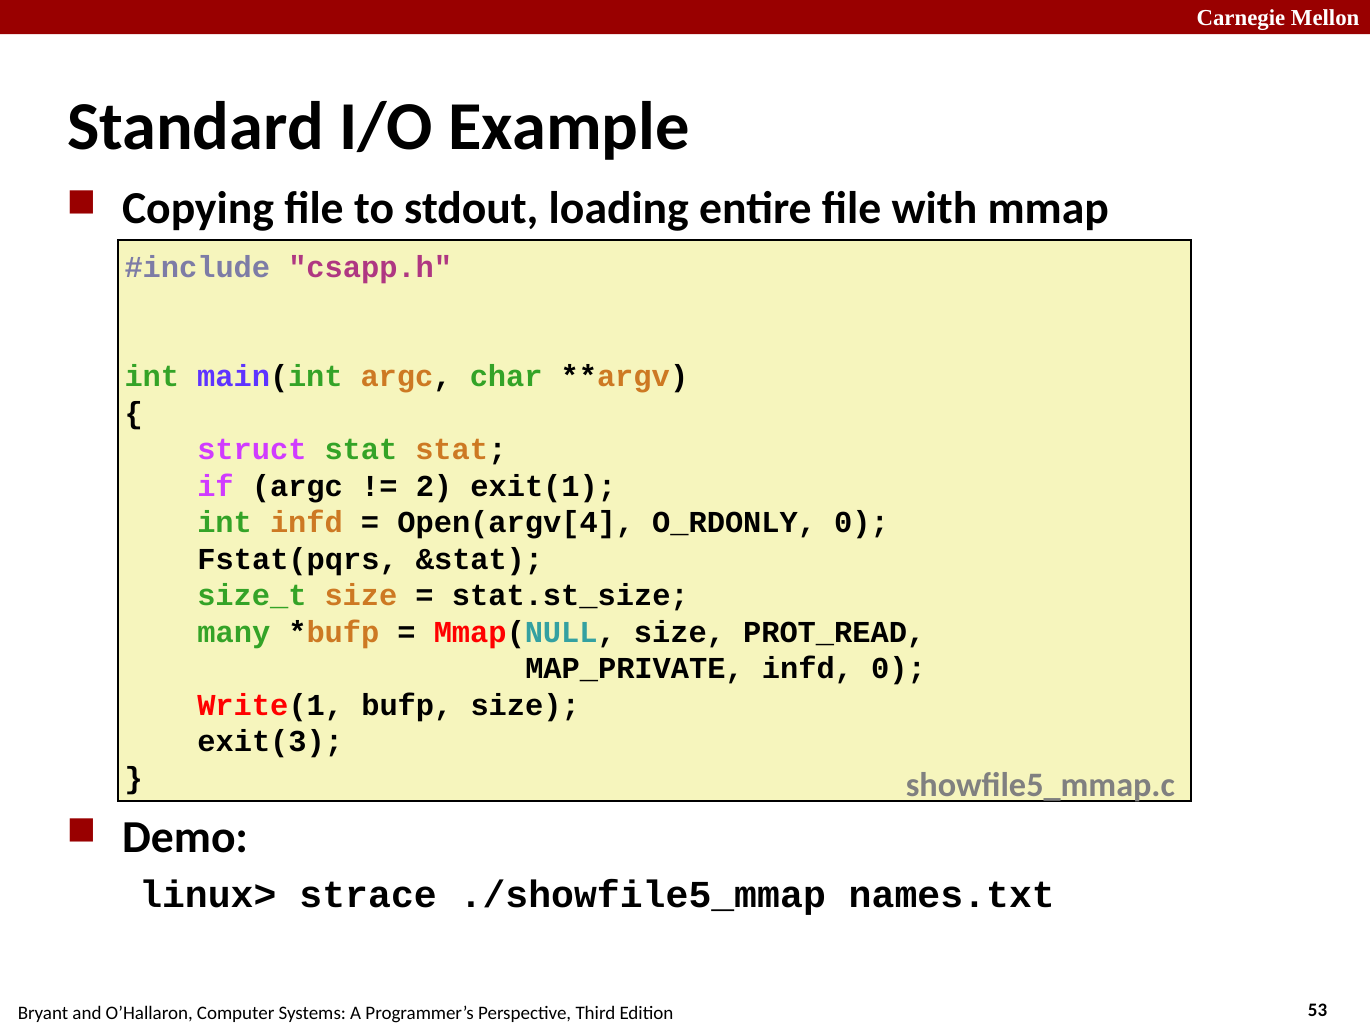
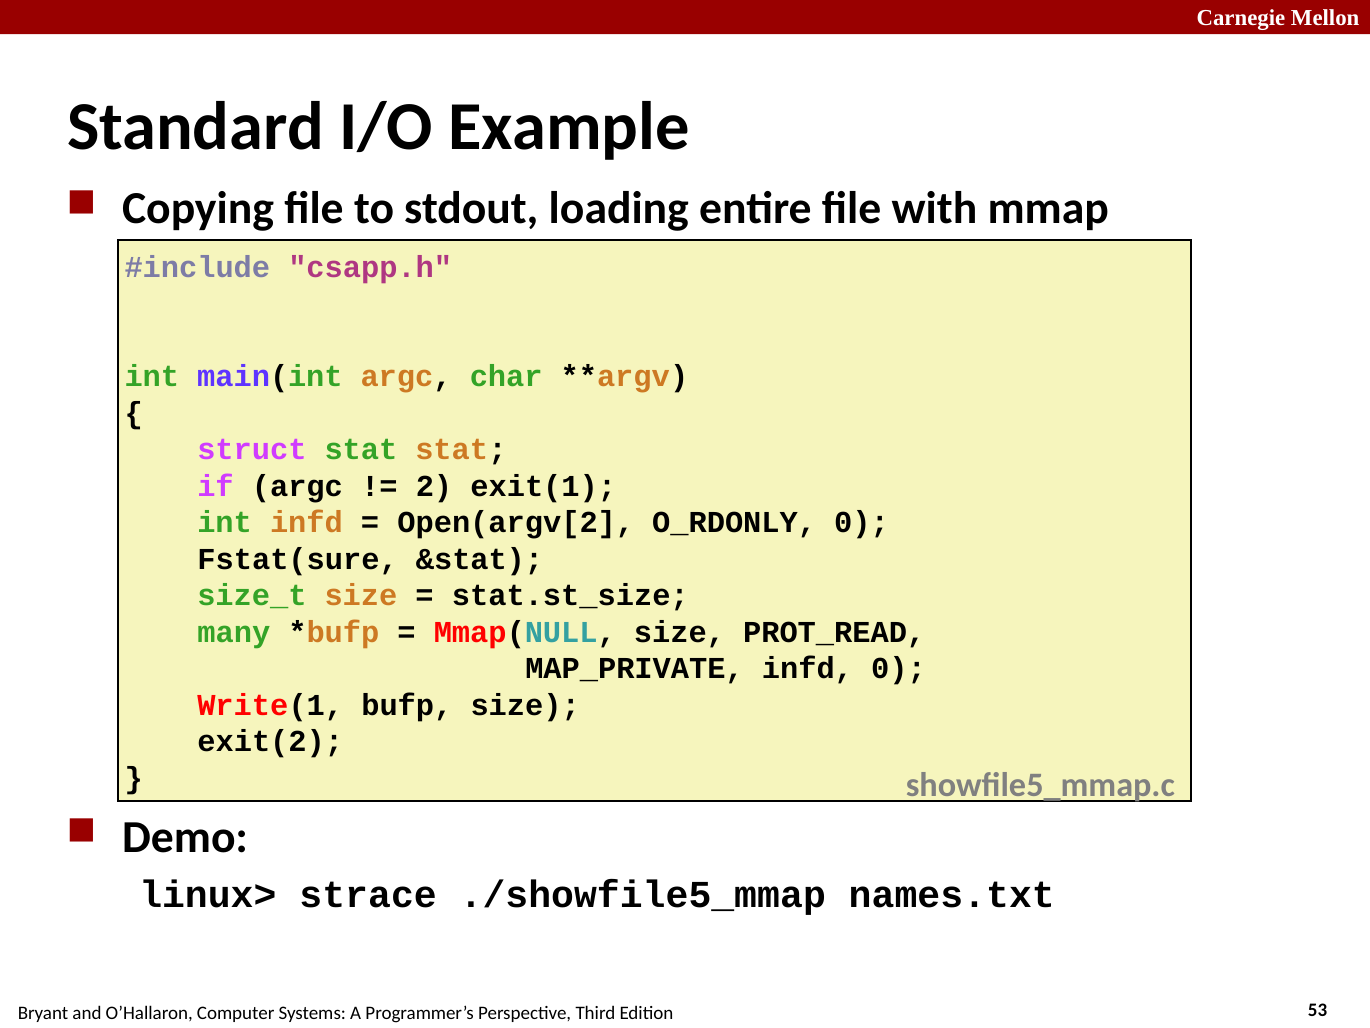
Open(argv[4: Open(argv[4 -> Open(argv[2
Fstat(pqrs: Fstat(pqrs -> Fstat(sure
exit(3: exit(3 -> exit(2
